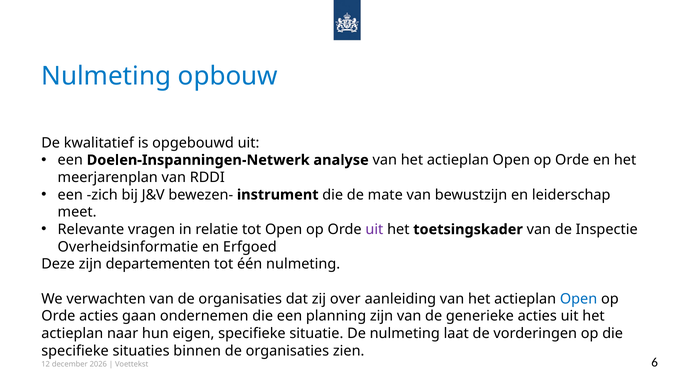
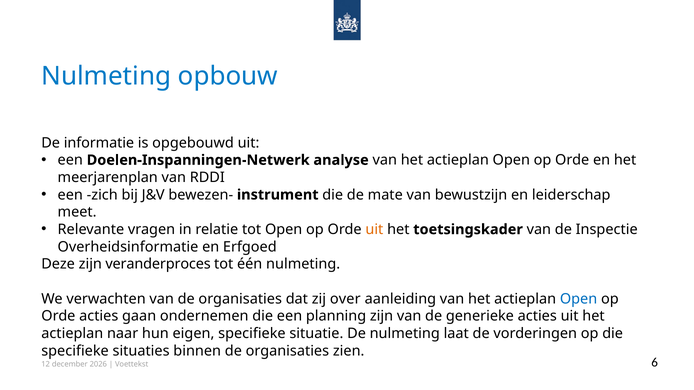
kwalitatief: kwalitatief -> informatie
uit at (374, 230) colour: purple -> orange
departementen: departementen -> veranderproces
